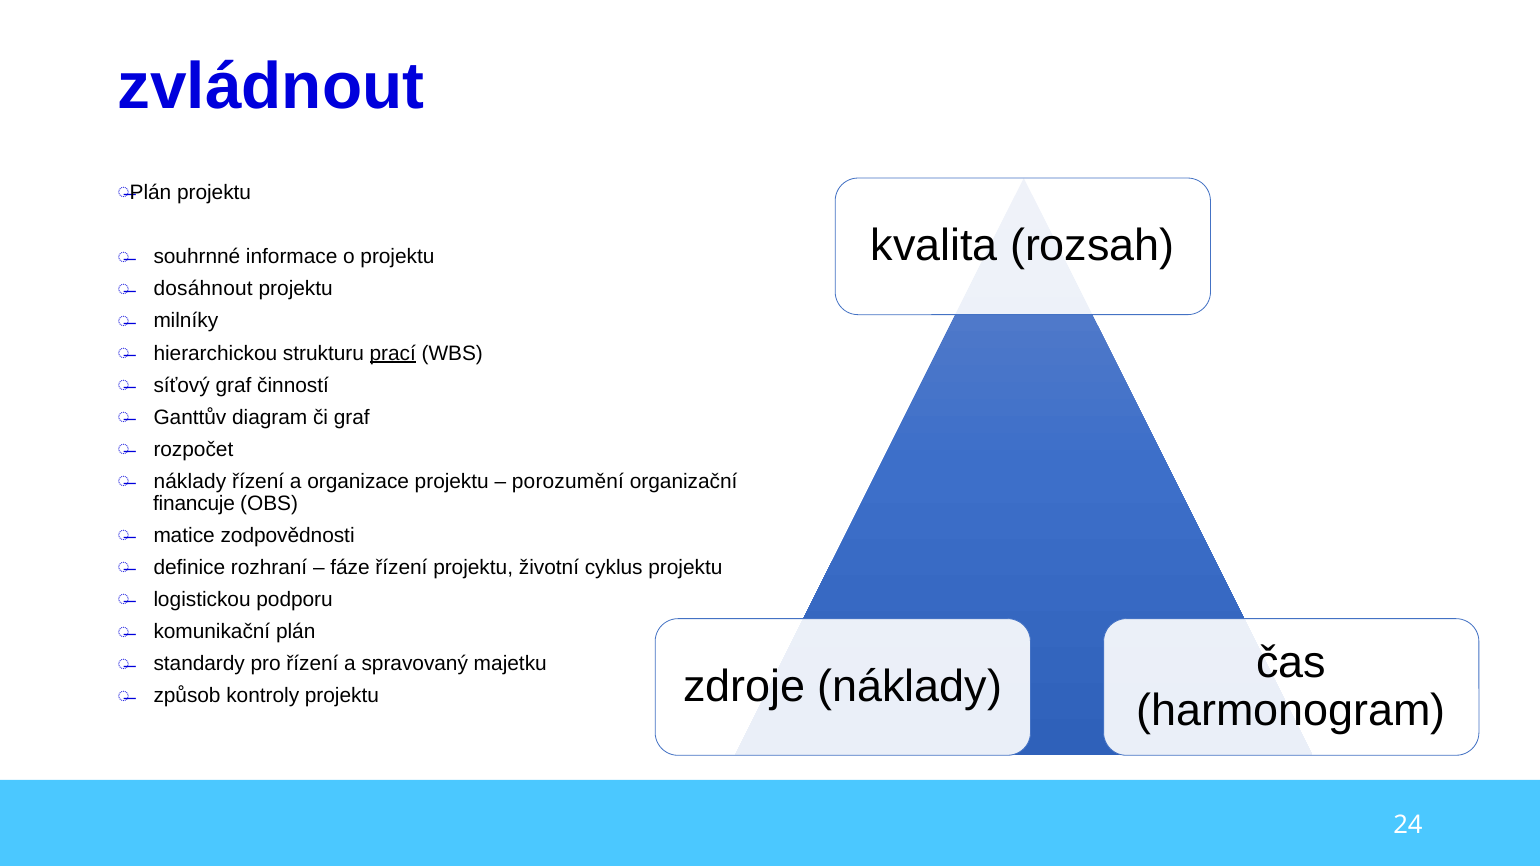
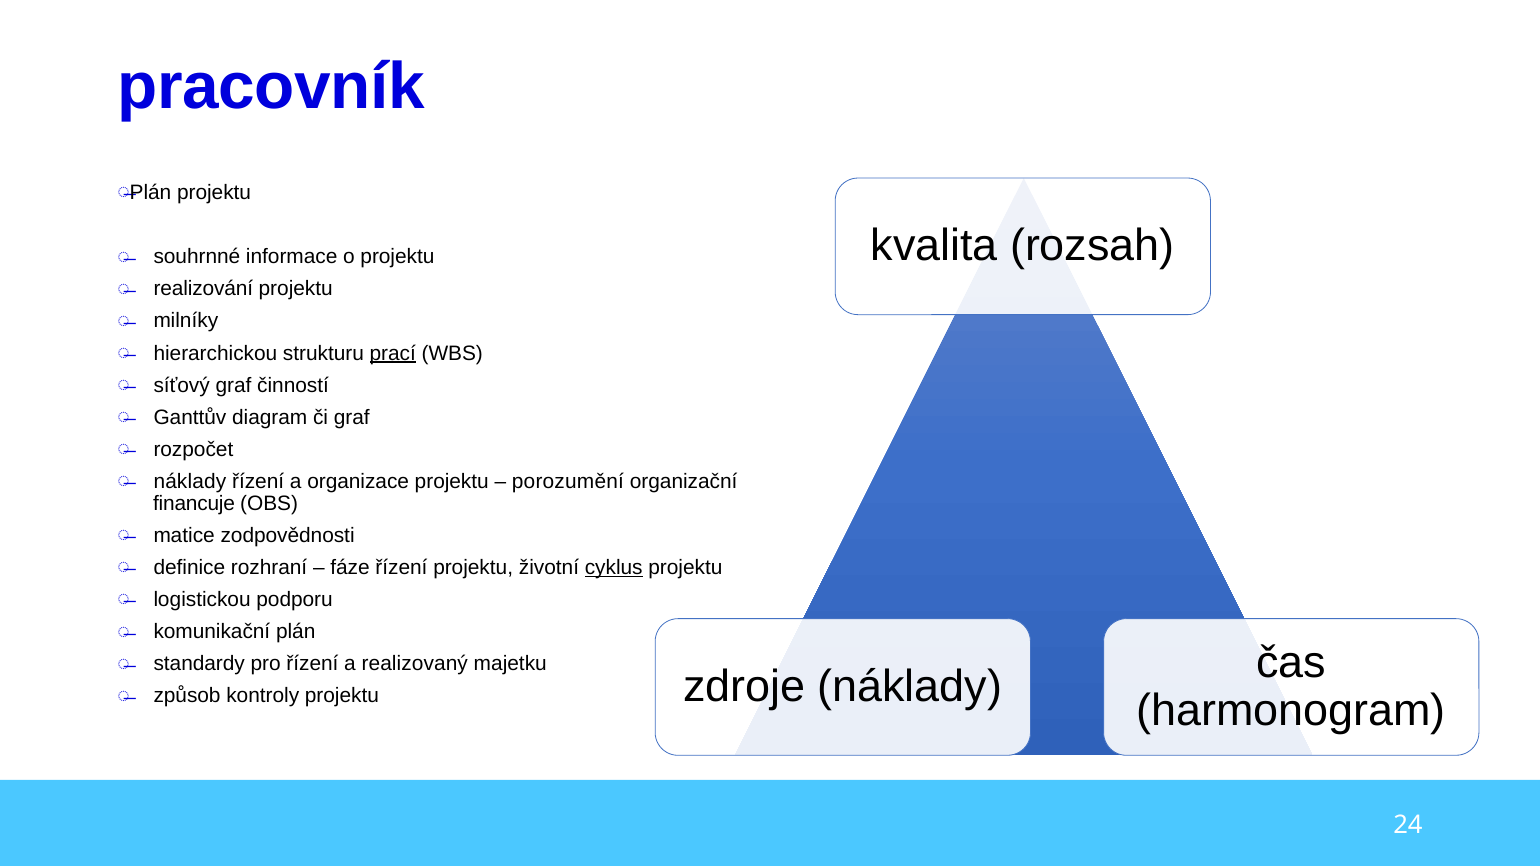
zvládnout: zvládnout -> pracovník
dosáhnout: dosáhnout -> realizování
cyklus underline: none -> present
spravovaný: spravovaný -> realizovaný
